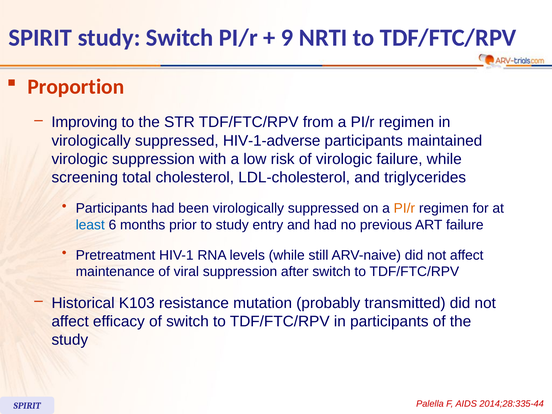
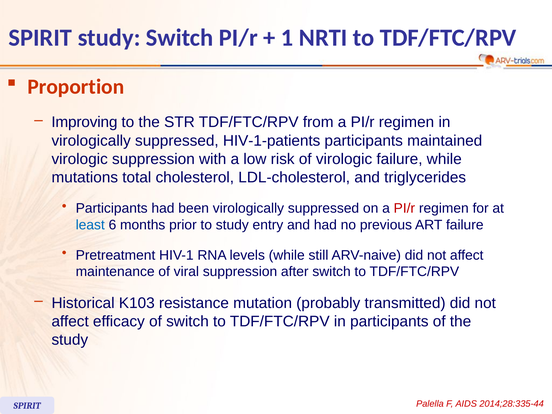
9: 9 -> 1
HIV-1-adverse: HIV-1-adverse -> HIV-1-patients
screening: screening -> mutations
PI/r at (404, 208) colour: orange -> red
